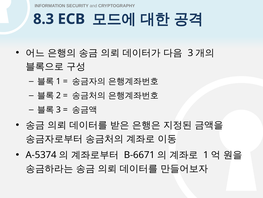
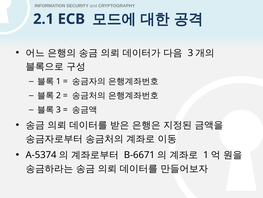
8.3: 8.3 -> 2.1
